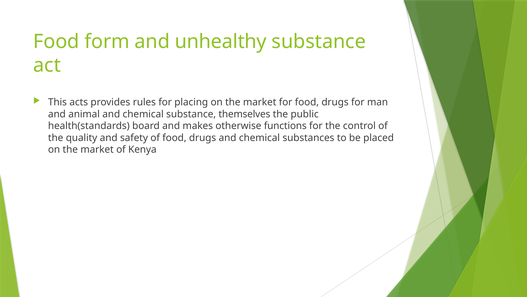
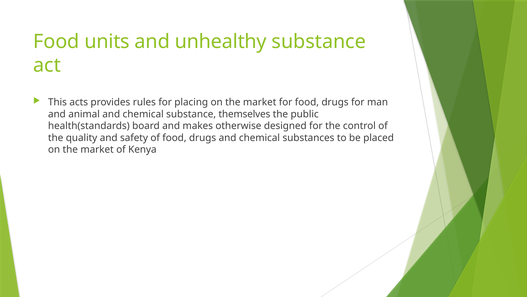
form: form -> units
functions: functions -> designed
